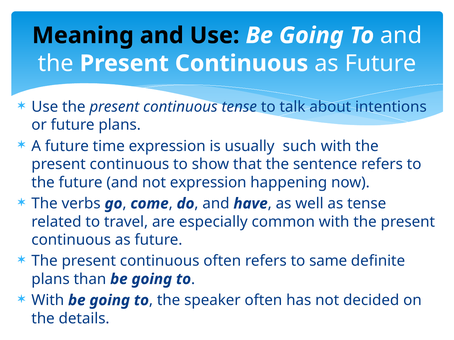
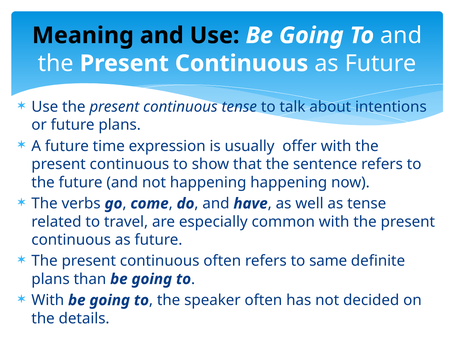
such: such -> offer
not expression: expression -> happening
